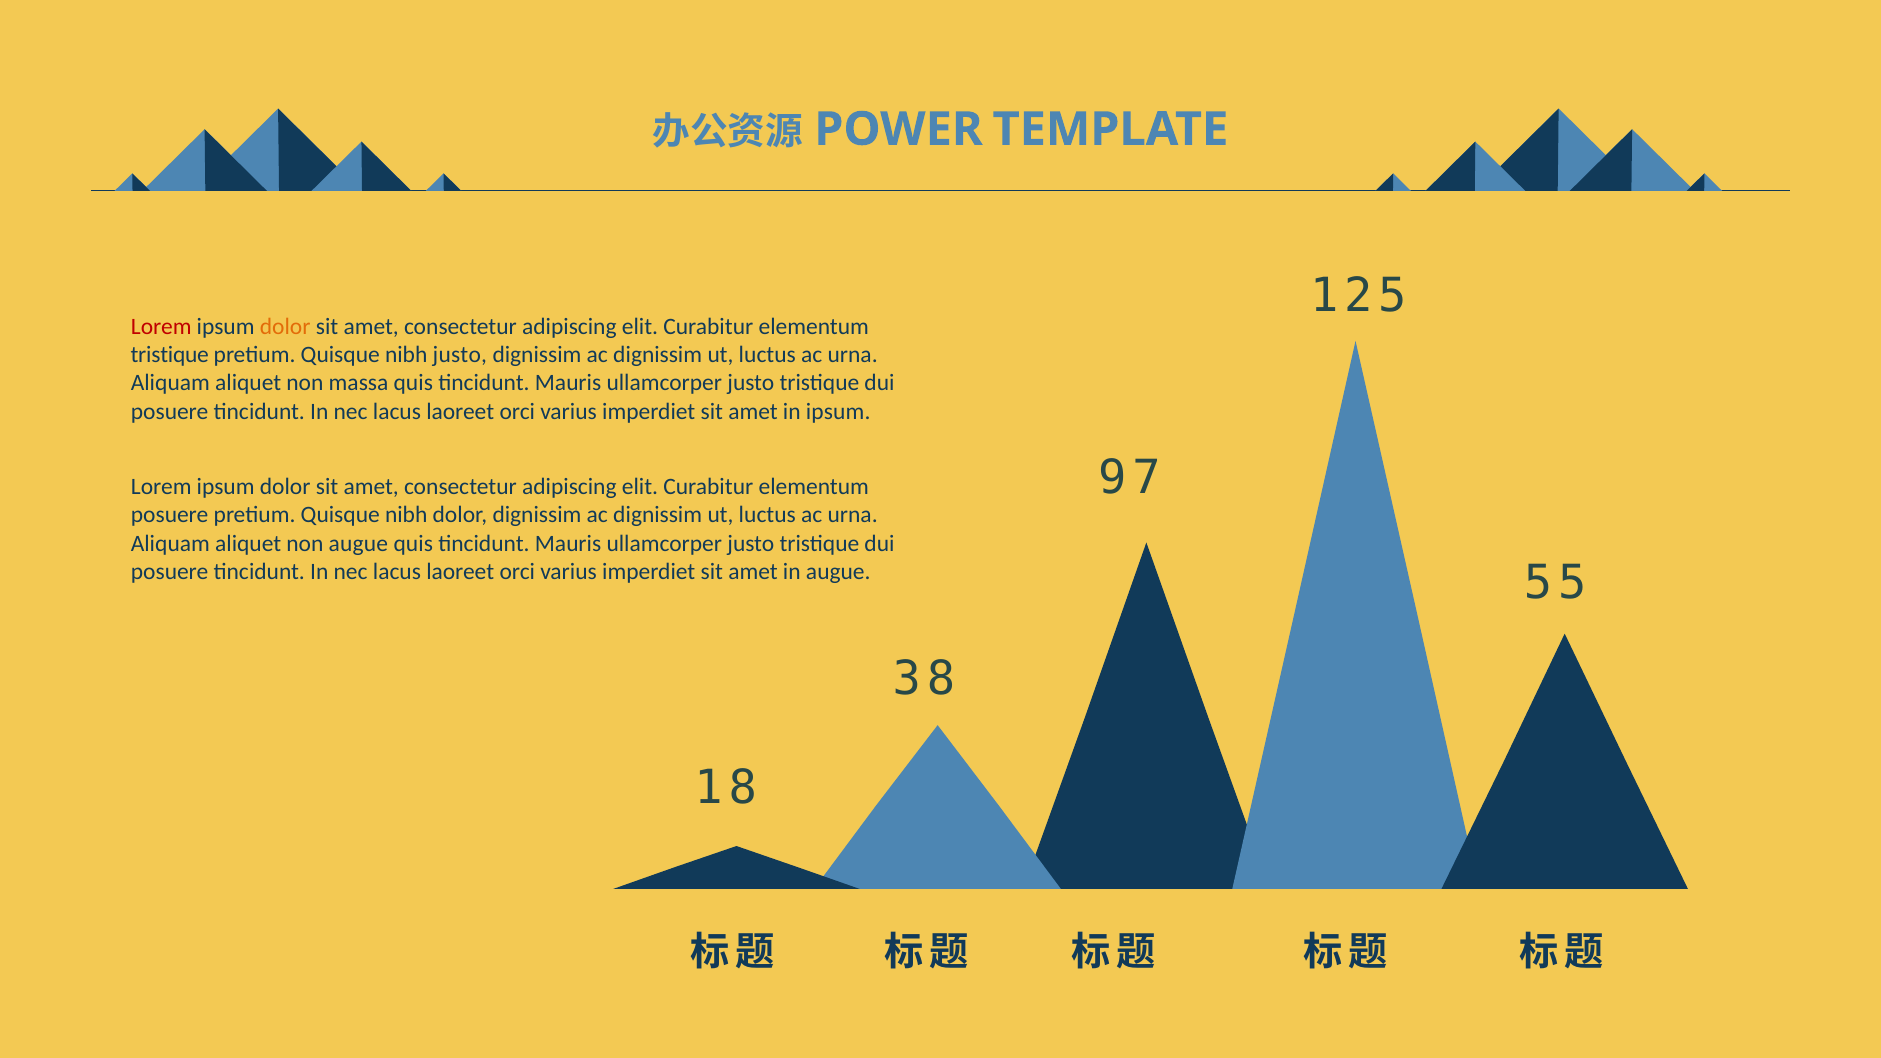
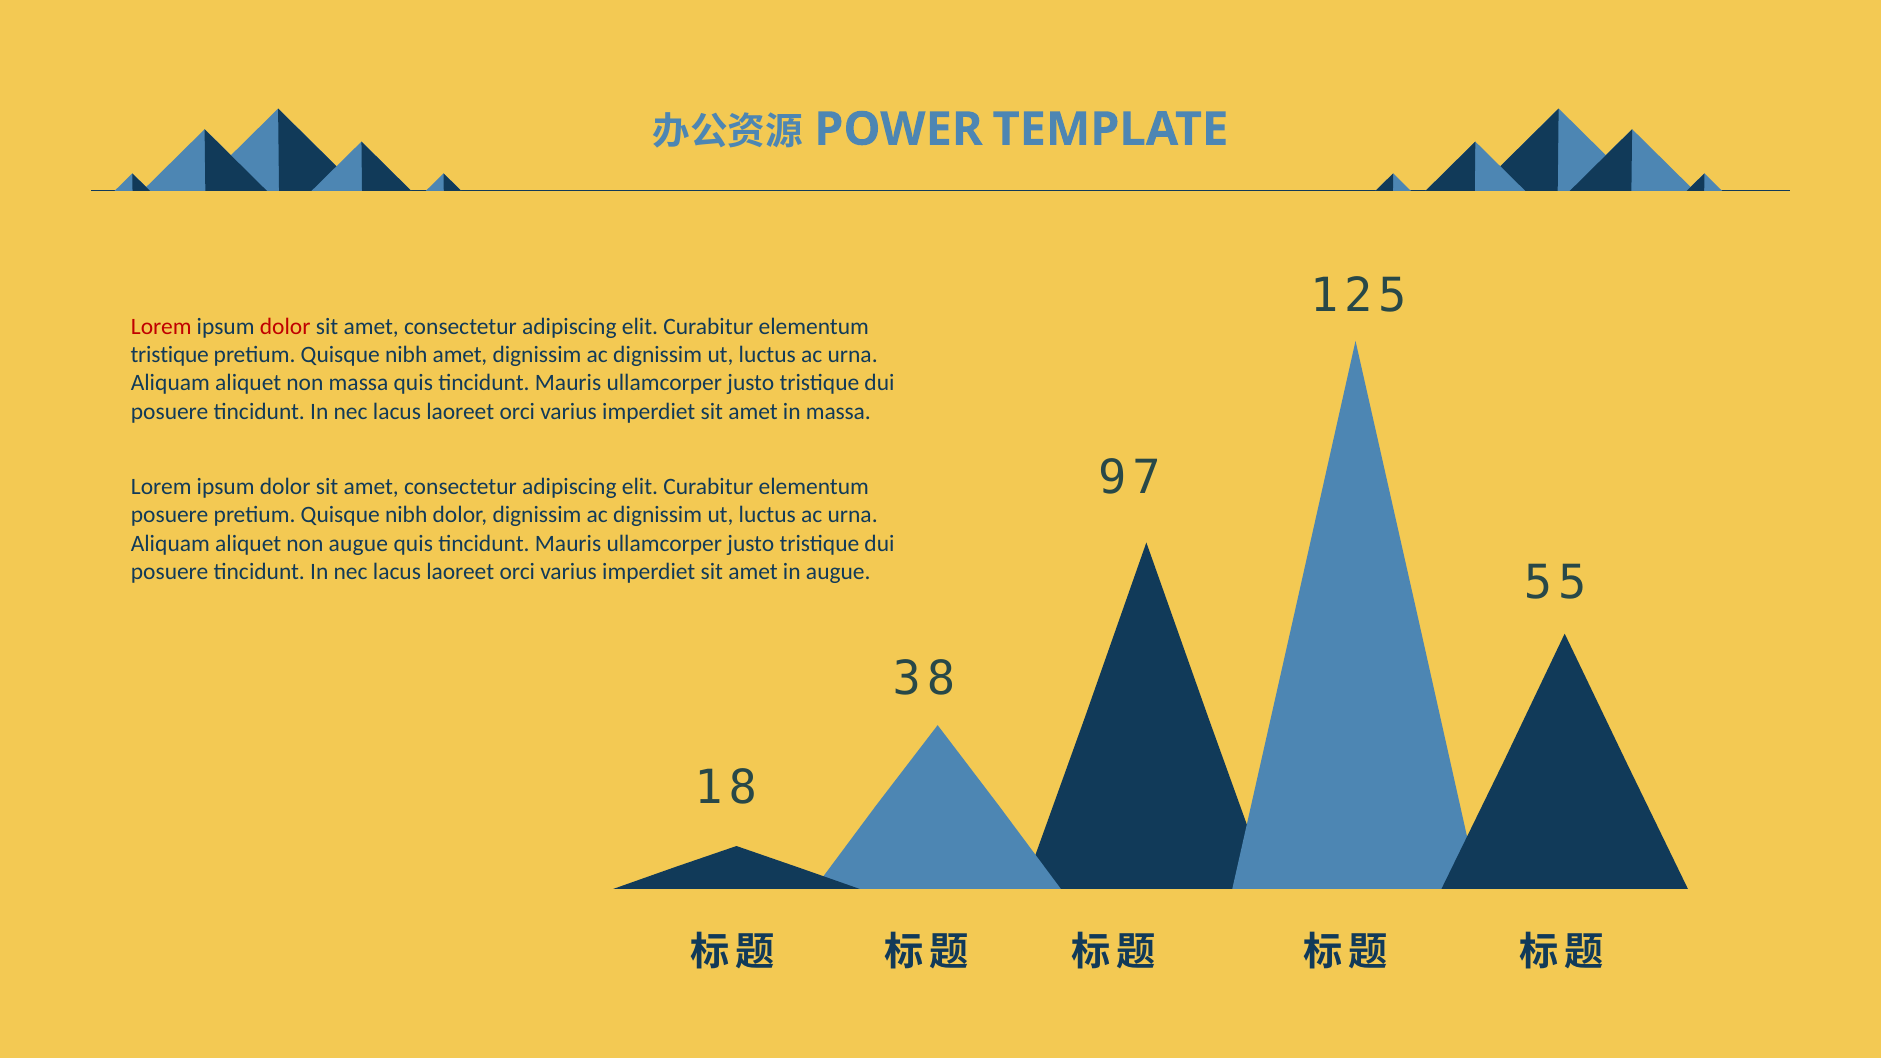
dolor at (285, 327) colour: orange -> red
nibh justo: justo -> amet
in ipsum: ipsum -> massa
